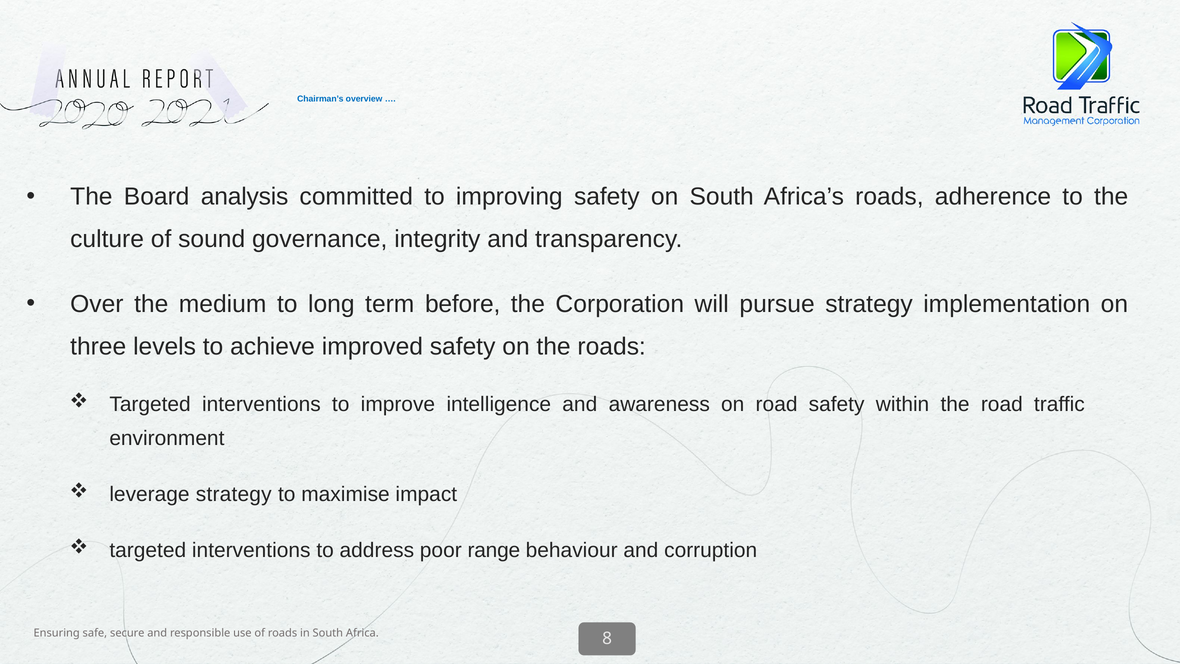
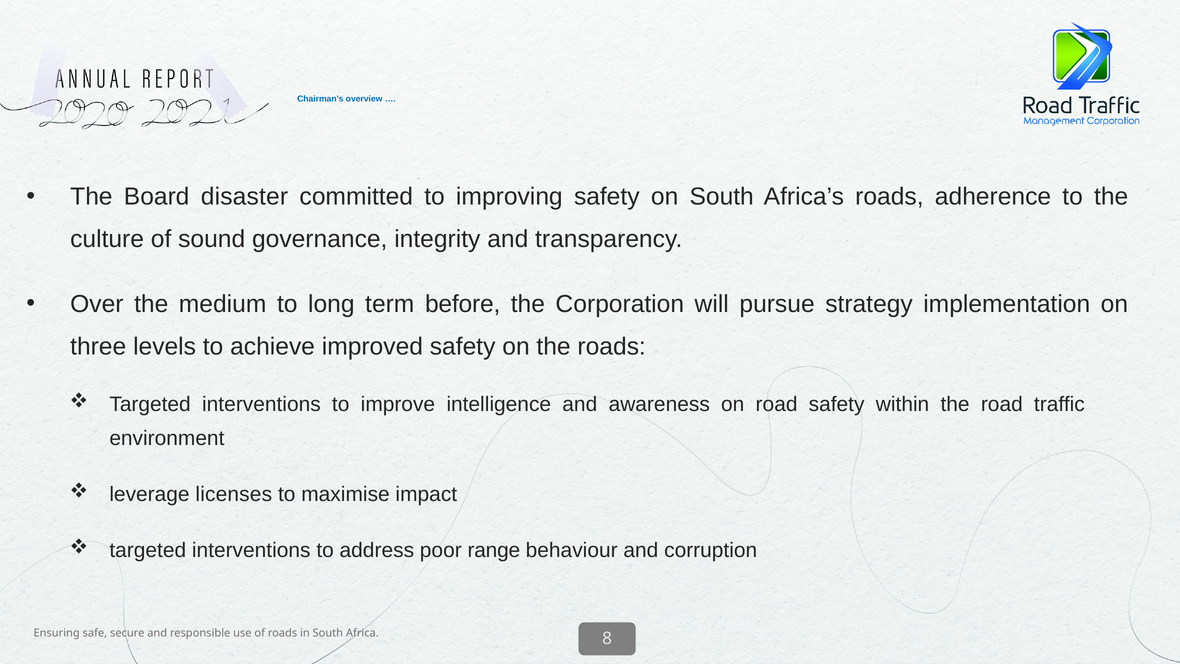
analysis: analysis -> disaster
leverage strategy: strategy -> licenses
